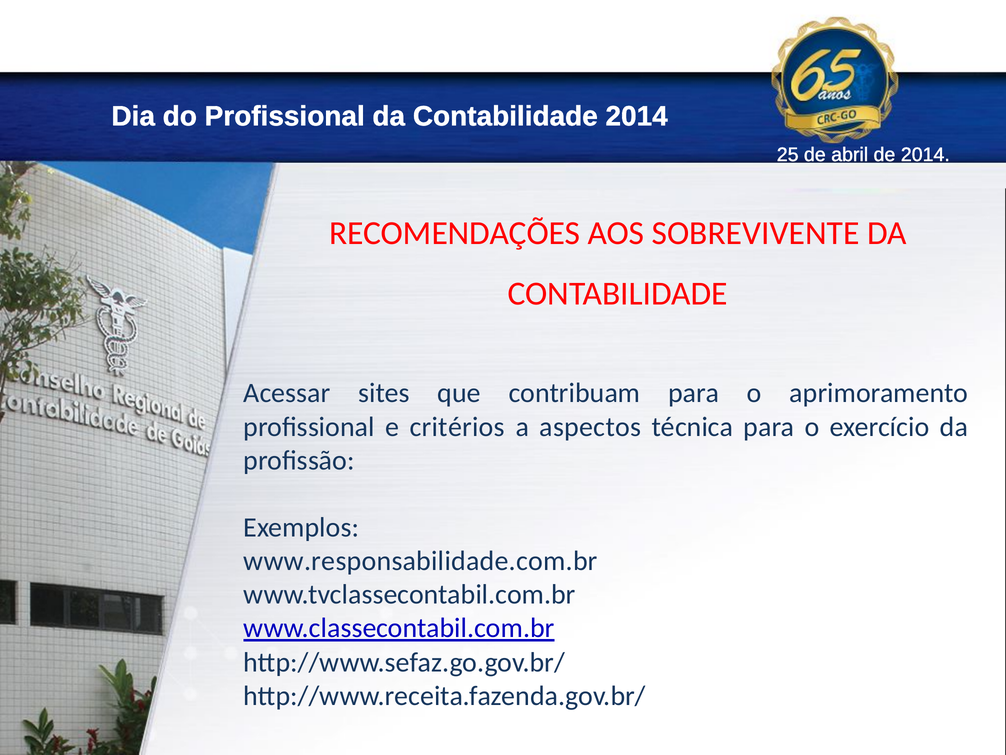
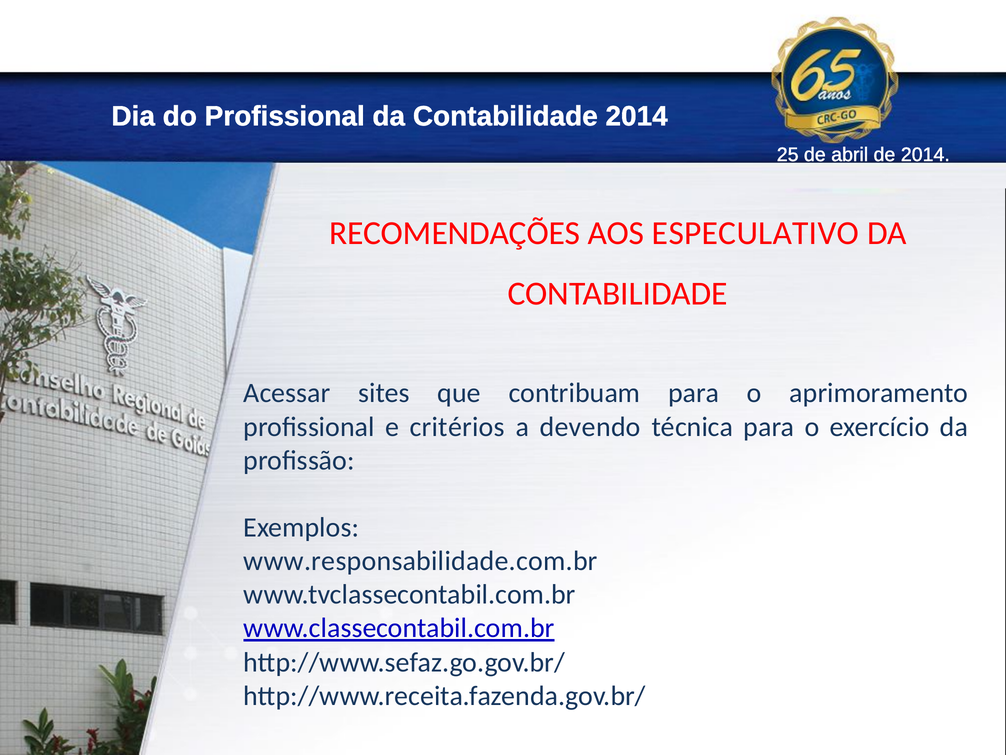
SOBREVIVENTE: SOBREVIVENTE -> ESPECULATIVO
aspectos: aspectos -> devendo
